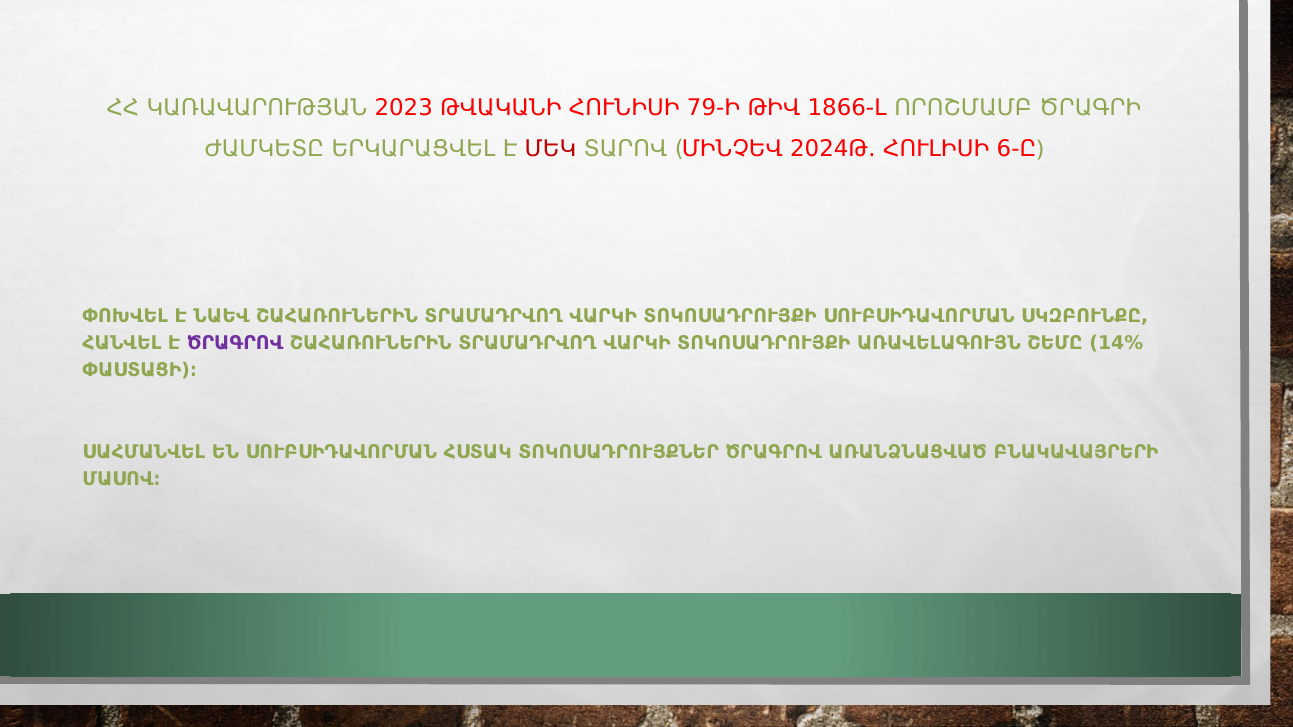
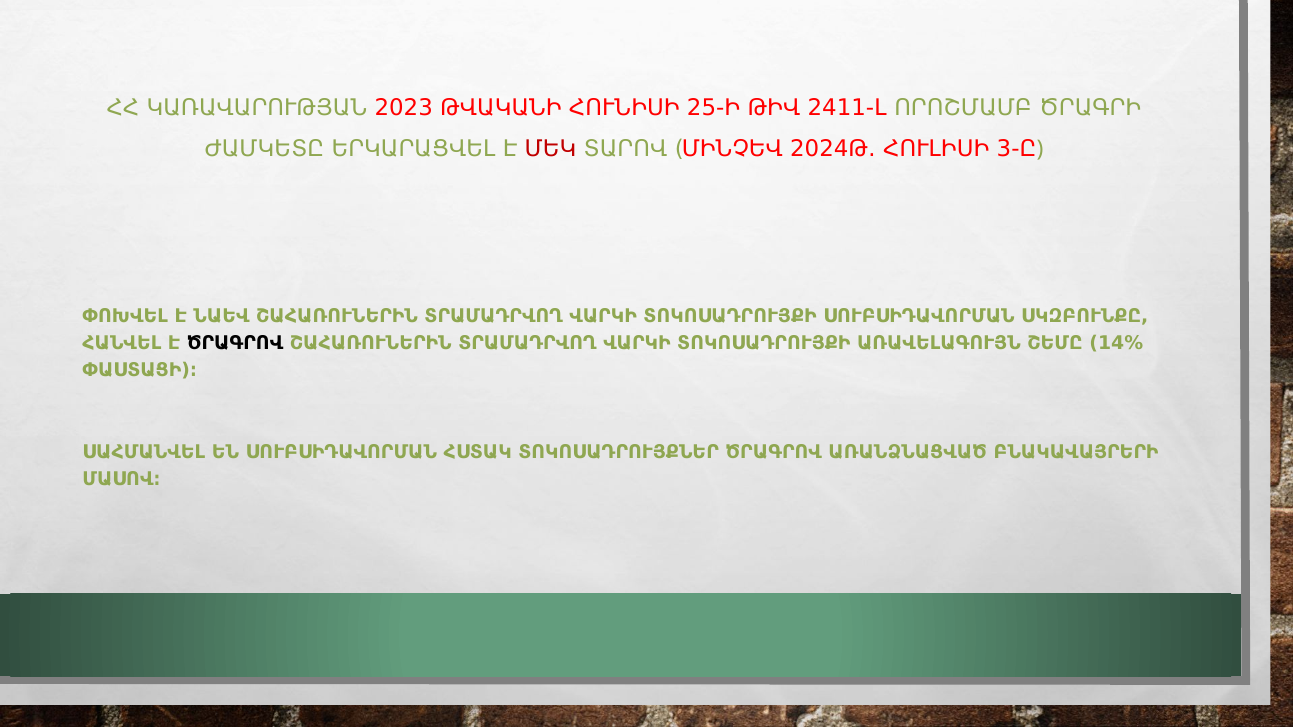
79-Ի: 79-Ի -> 25-Ի
1866-Լ: 1866-Լ -> 2411-Լ
6-Ը: 6-Ը -> 3-Ը
ԾՐԱԳՐՈՎ at (235, 344) colour: purple -> black
